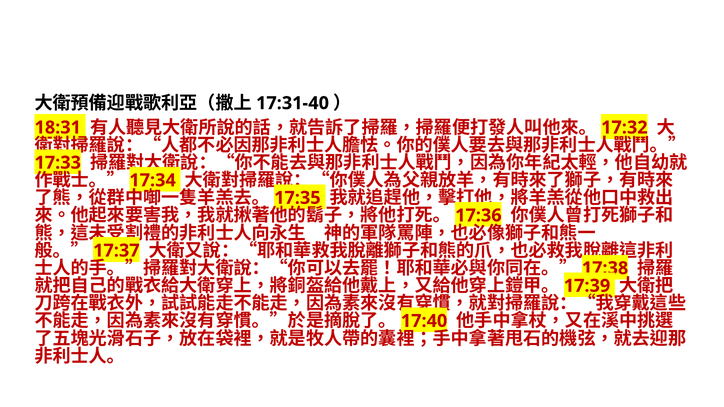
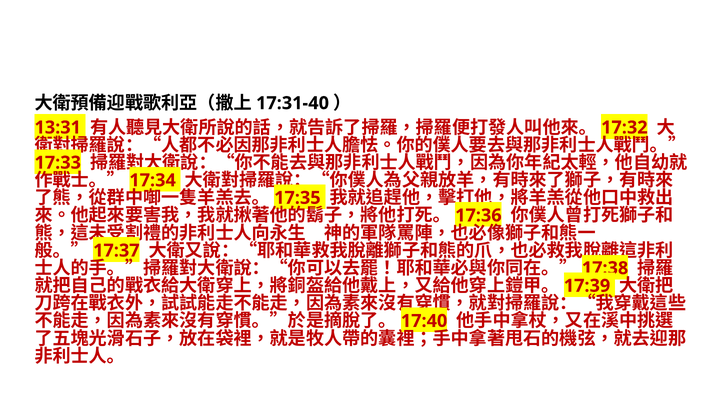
18:31: 18:31 -> 13:31
